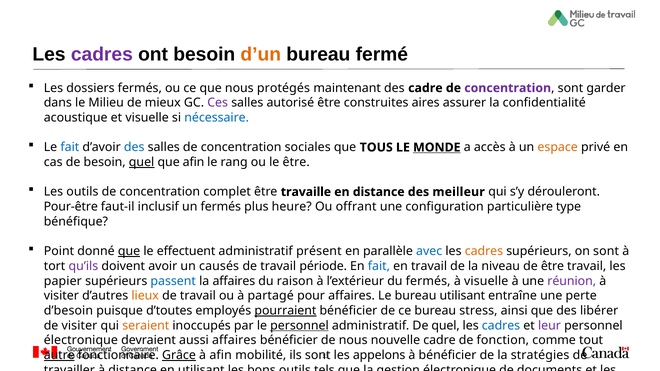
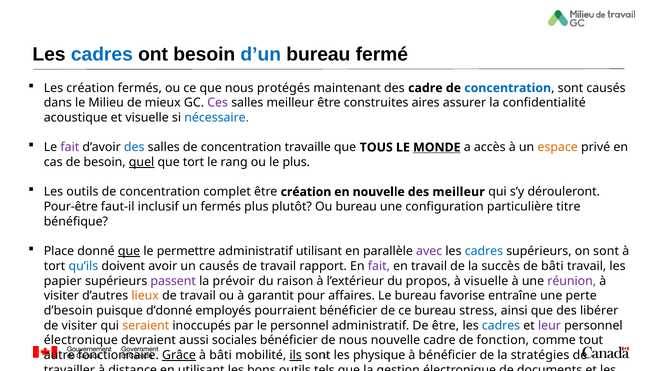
cadres at (102, 54) colour: purple -> blue
d’un colour: orange -> blue
Les dossiers: dossiers -> création
concentration at (508, 88) colour: purple -> blue
sont garder: garder -> causés
salles autorisé: autorisé -> meilleur
fait at (70, 147) colour: blue -> purple
sociales: sociales -> travaille
que afin: afin -> tort
le être: être -> plus
être travaille: travaille -> création
en distance: distance -> nouvelle
heure: heure -> plutôt
Ou offrant: offrant -> bureau
type: type -> titre
Point: Point -> Place
effectuent: effectuent -> permettre
administratif présent: présent -> utilisant
avec colour: blue -> purple
cadres at (484, 251) colour: orange -> blue
qu’ils colour: purple -> blue
période: période -> rapport
fait at (379, 266) colour: blue -> purple
niveau: niveau -> succès
de être: être -> bâti
passent colour: blue -> purple
la affaires: affaires -> prévoir
du fermés: fermés -> propos
partagé: partagé -> garantit
bureau utilisant: utilisant -> favorise
d’toutes: d’toutes -> d’donné
pourraient underline: present -> none
personnel at (300, 326) underline: present -> none
De quel: quel -> être
aussi affaires: affaires -> sociales
autre underline: present -> none
à afin: afin -> bâti
ils underline: none -> present
appelons: appelons -> physique
